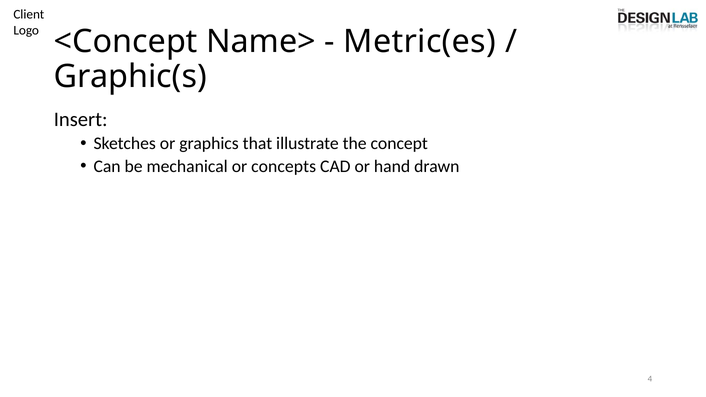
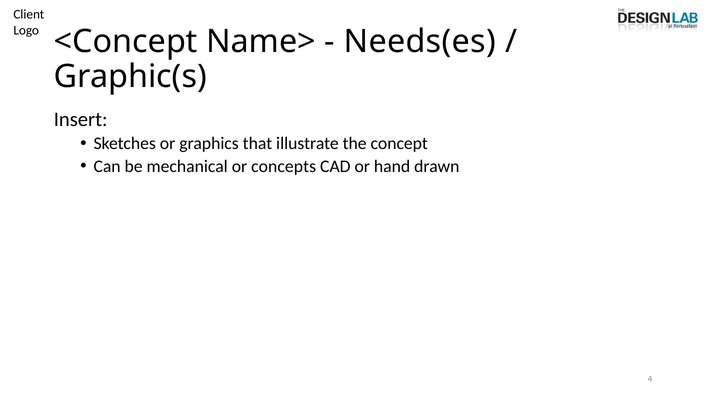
Metric(es: Metric(es -> Needs(es
